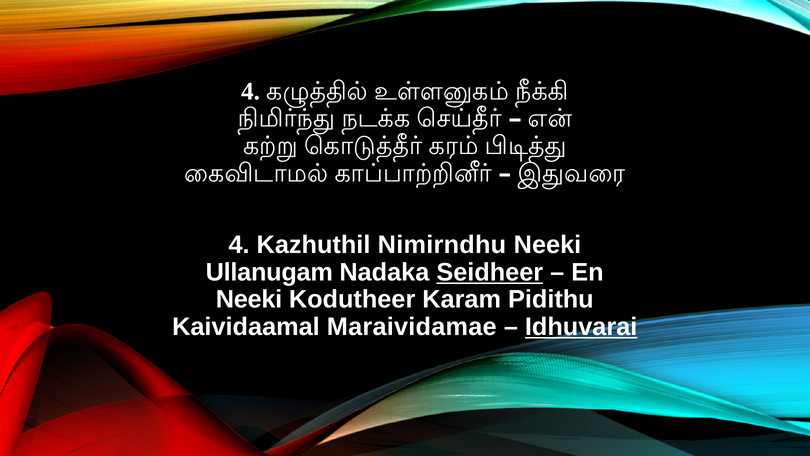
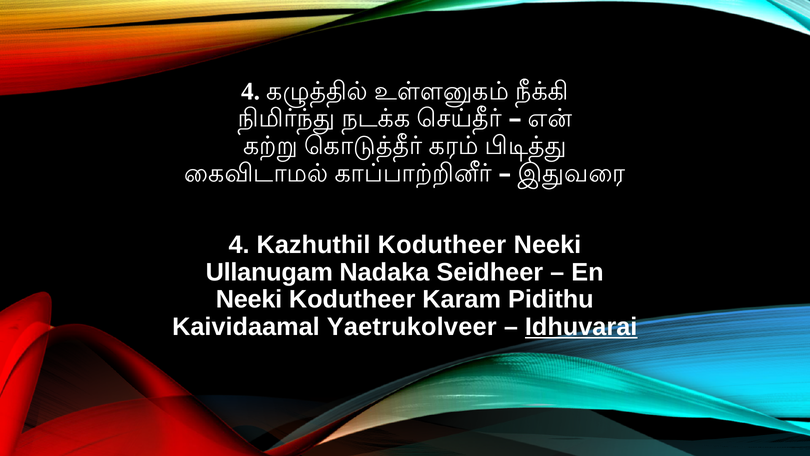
Kazhuthil Nimirndhu: Nimirndhu -> Kodutheer
Seidheer underline: present -> none
Maraividamae: Maraividamae -> Yaetrukolveer
